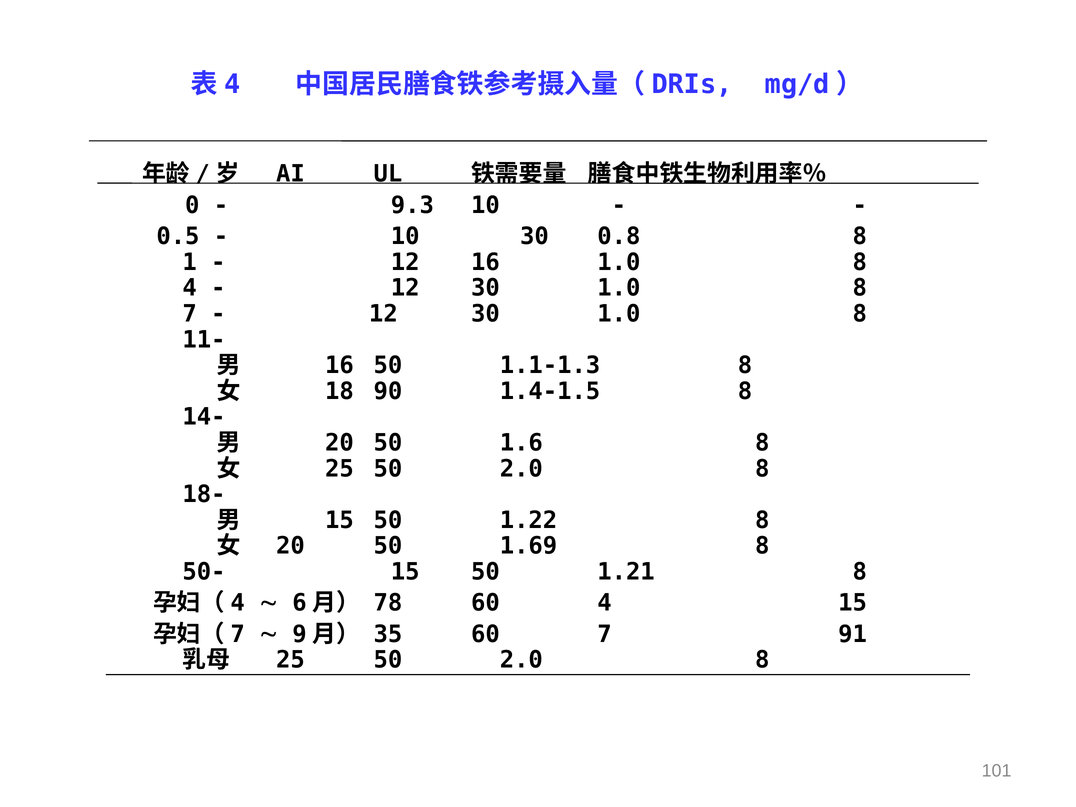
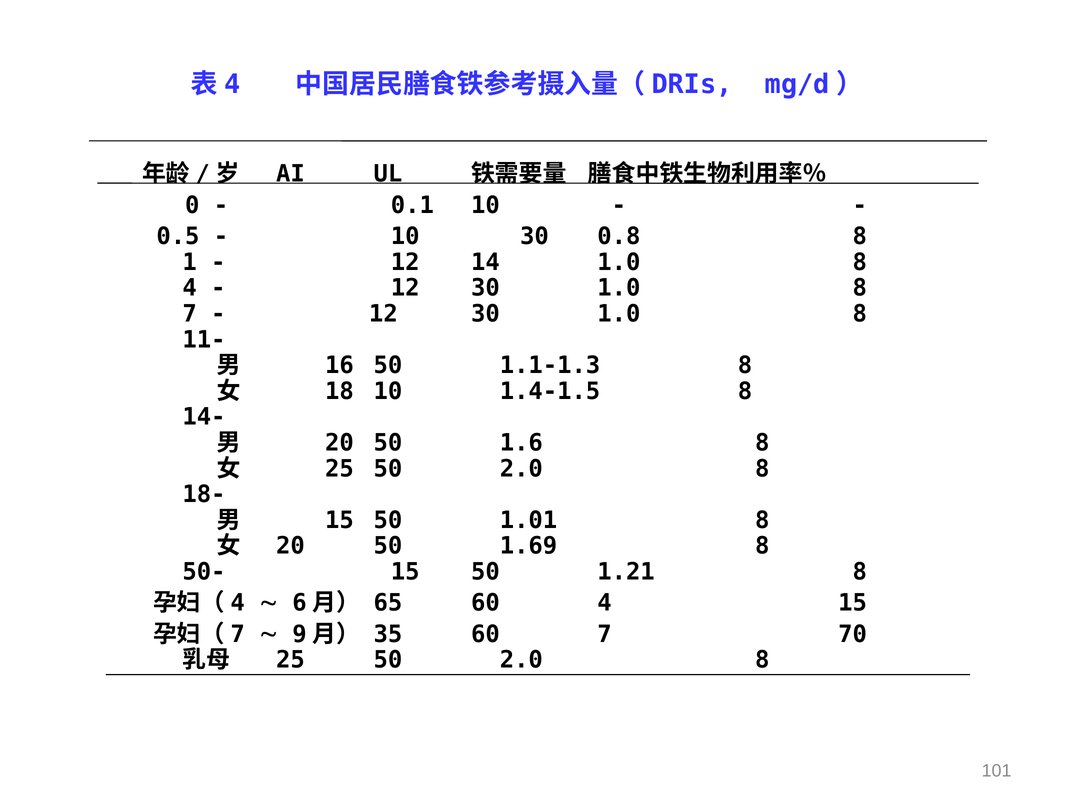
9.3: 9.3 -> 0.1
12 16: 16 -> 14
18 90: 90 -> 10
1.22: 1.22 -> 1.01
78: 78 -> 65
91: 91 -> 70
